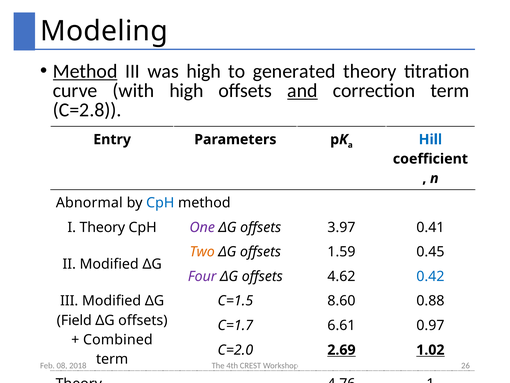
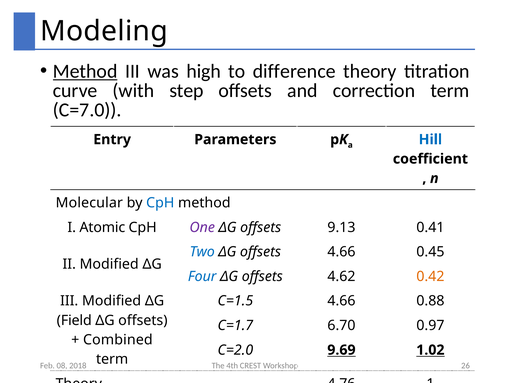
generated: generated -> difference
with high: high -> step
and underline: present -> none
C=2.8: C=2.8 -> C=7.0
Abnormal: Abnormal -> Molecular
I Theory: Theory -> Atomic
3.97: 3.97 -> 9.13
Two colour: orange -> blue
offsets 1.59: 1.59 -> 4.66
Four colour: purple -> blue
0.42 colour: blue -> orange
C=1.5 8.60: 8.60 -> 4.66
6.61: 6.61 -> 6.70
2.69: 2.69 -> 9.69
